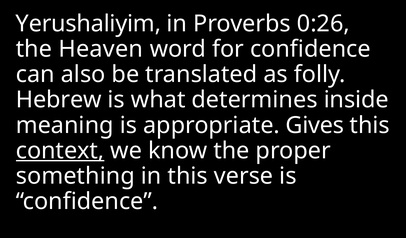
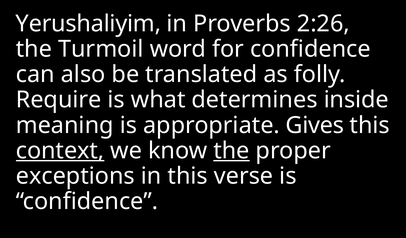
0:26: 0:26 -> 2:26
Heaven: Heaven -> Turmoil
Hebrew: Hebrew -> Require
the at (231, 151) underline: none -> present
something: something -> exceptions
